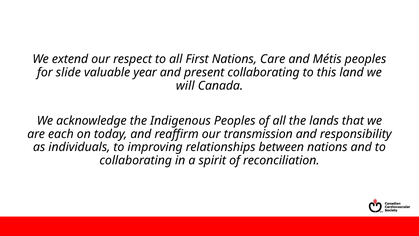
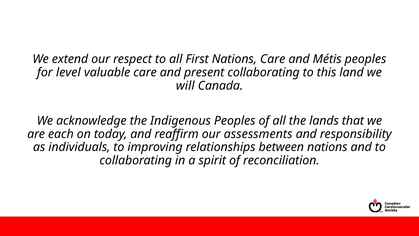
slide: slide -> level
valuable year: year -> care
transmission: transmission -> assessments
